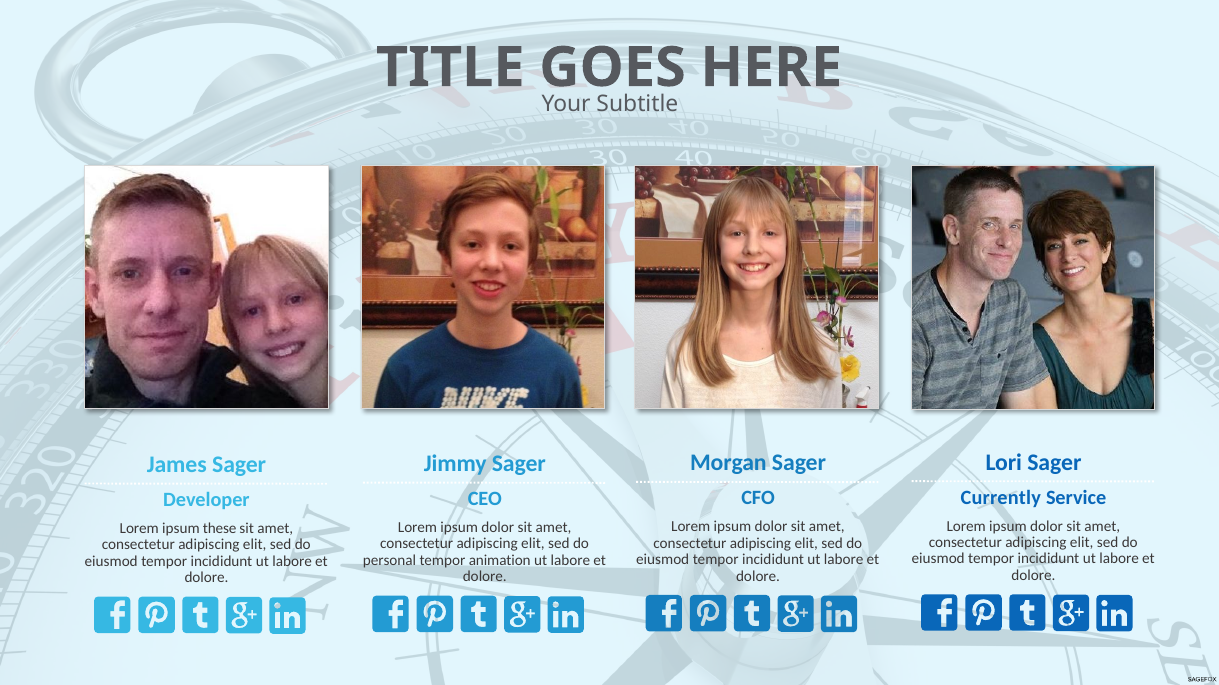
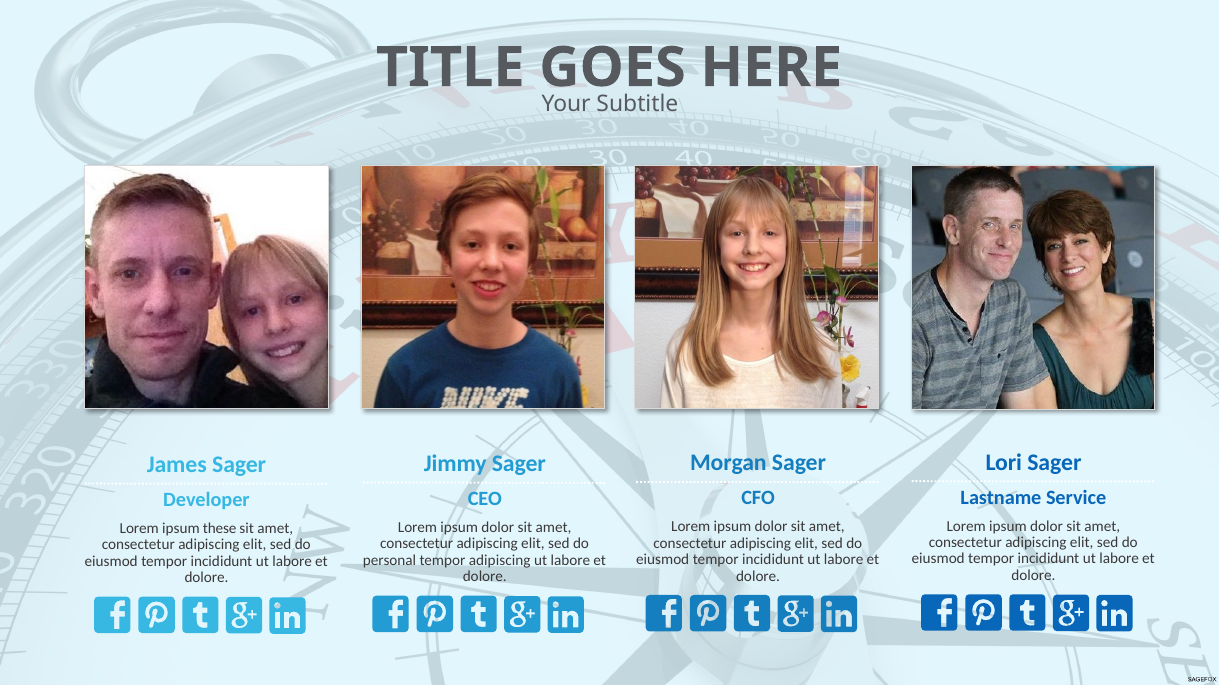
Currently: Currently -> Lastname
tempor animation: animation -> adipiscing
